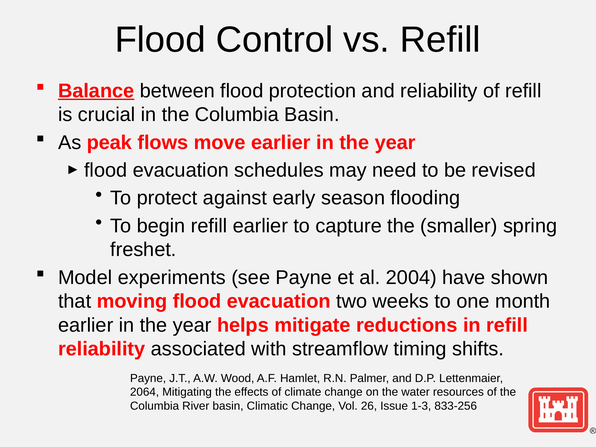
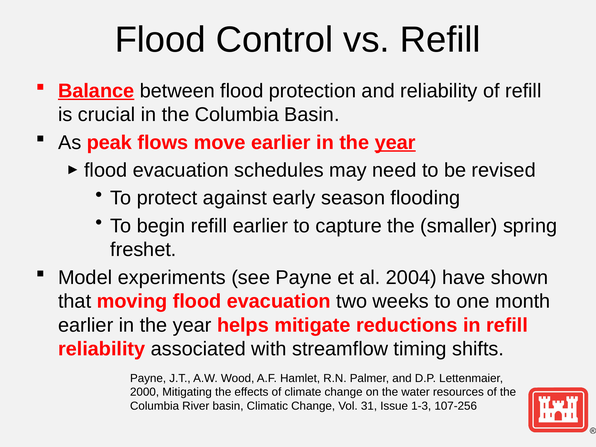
year at (395, 142) underline: none -> present
2064: 2064 -> 2000
26: 26 -> 31
833-256: 833-256 -> 107-256
